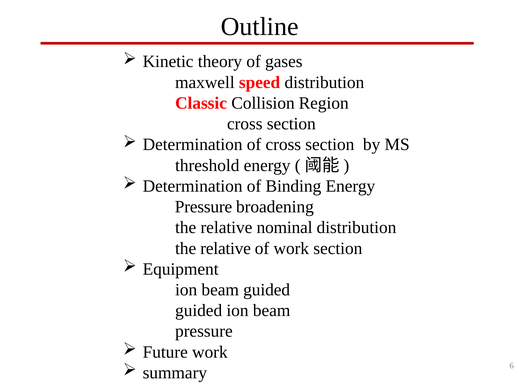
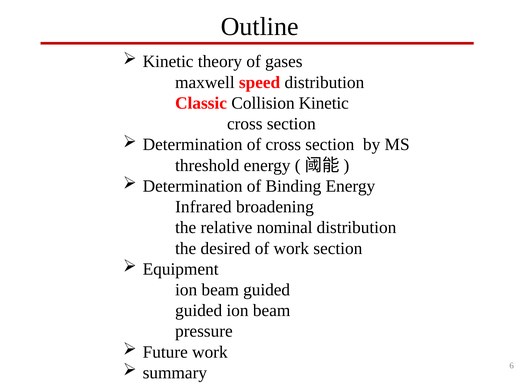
Collision Region: Region -> Kinetic
Pressure at (204, 207): Pressure -> Infrared
relative at (226, 248): relative -> desired
